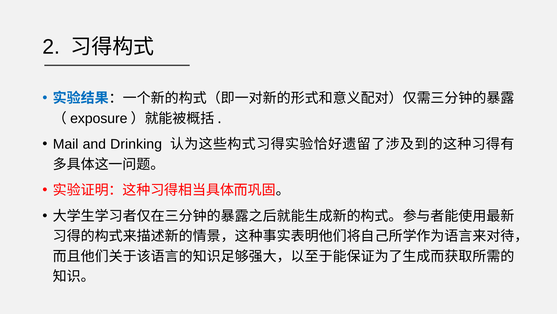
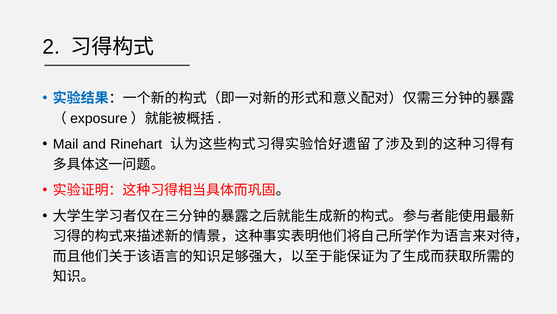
Drinking: Drinking -> Rinehart
